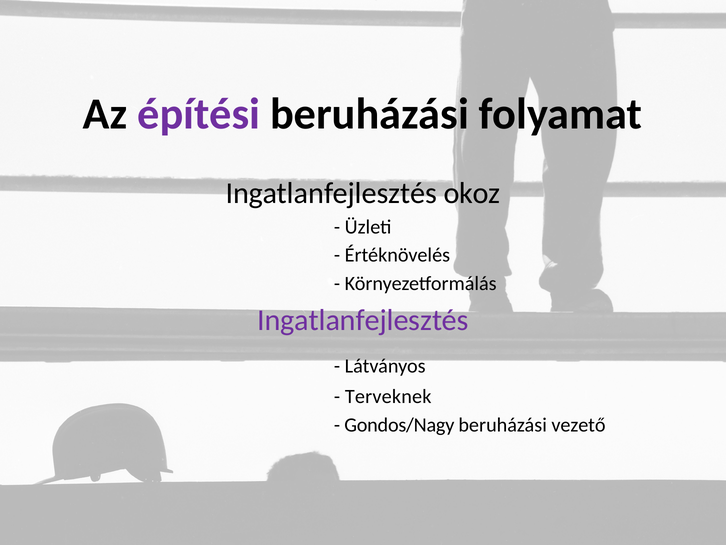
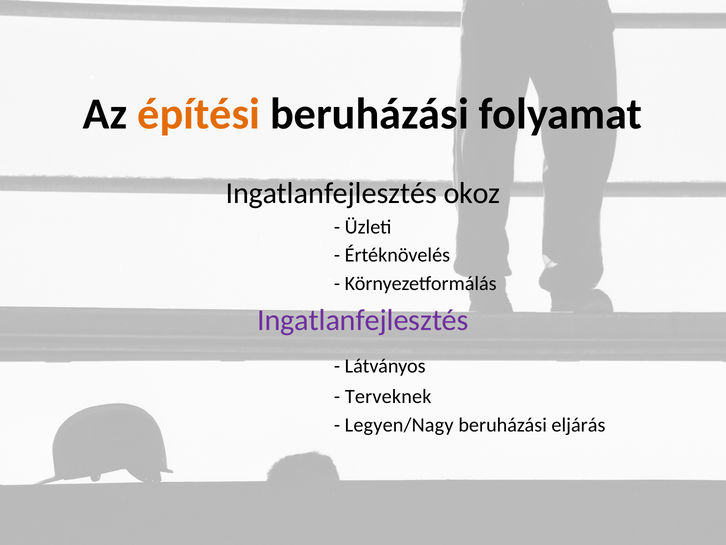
építési colour: purple -> orange
Gondos/Nagy: Gondos/Nagy -> Legyen/Nagy
vezető: vezető -> eljárás
